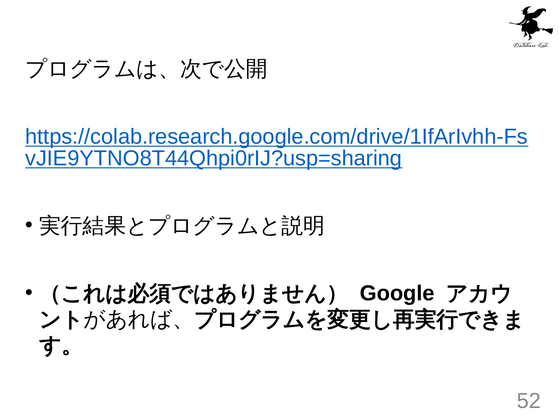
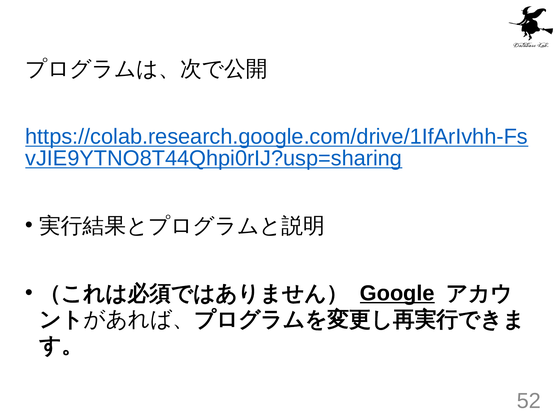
Google underline: none -> present
